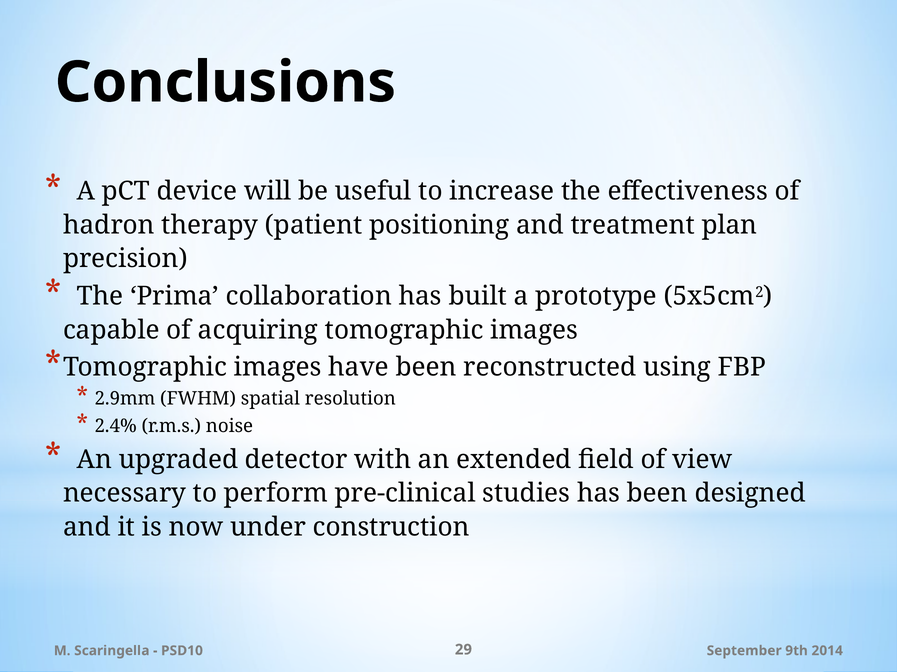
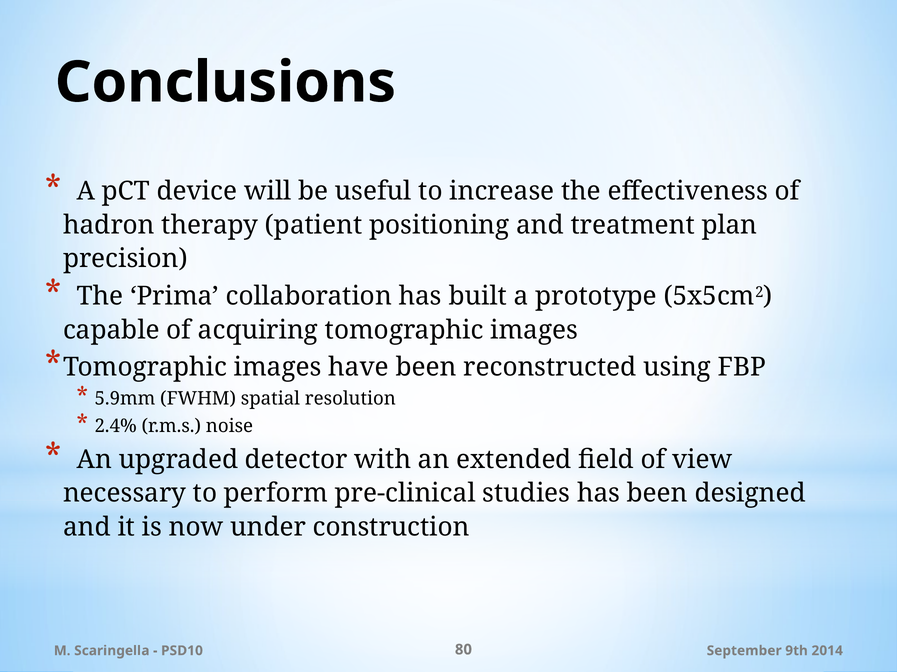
2.9mm: 2.9mm -> 5.9mm
29: 29 -> 80
